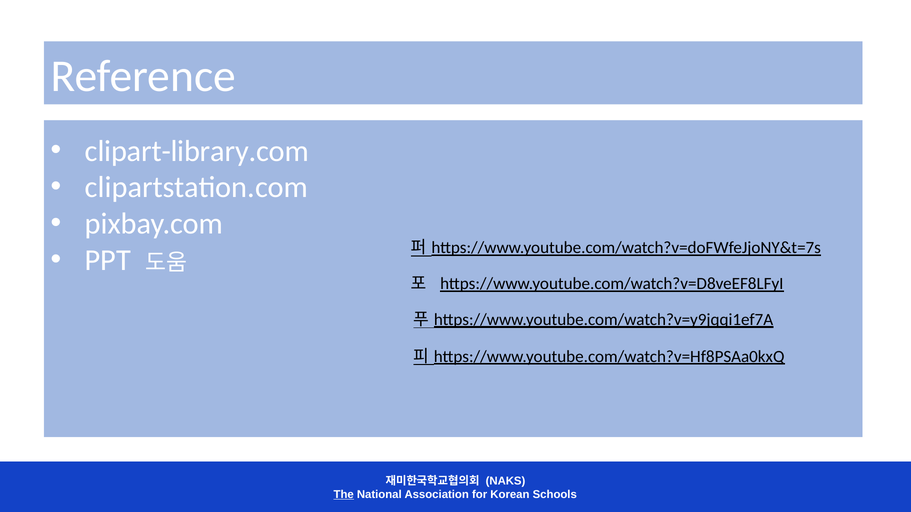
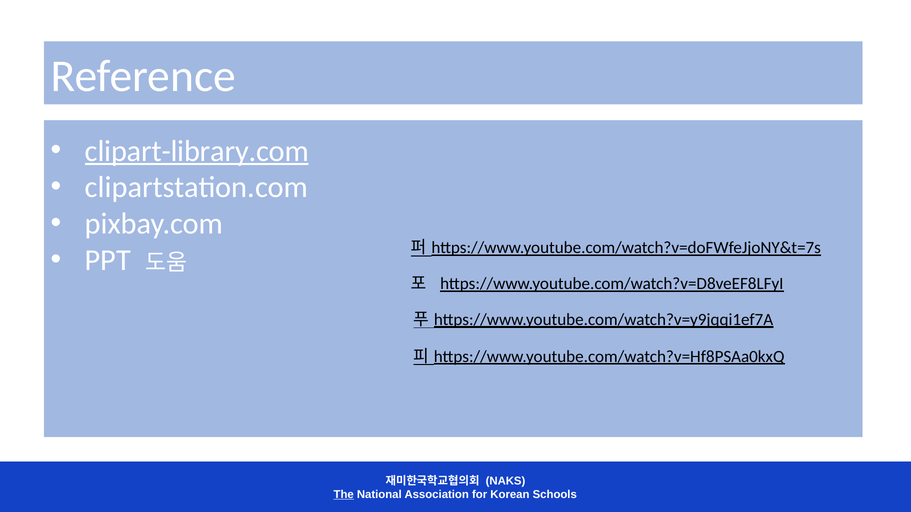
clipart-library.com underline: none -> present
